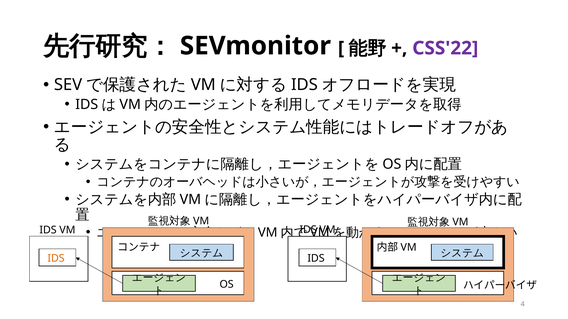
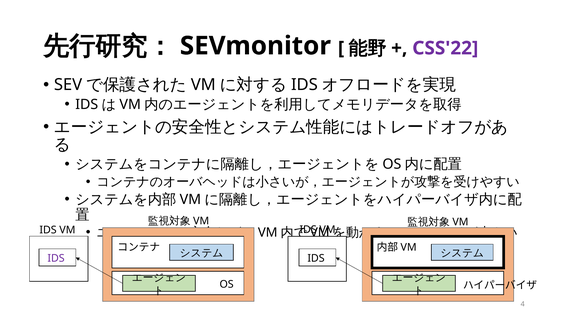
IDS at (56, 259) colour: orange -> purple
